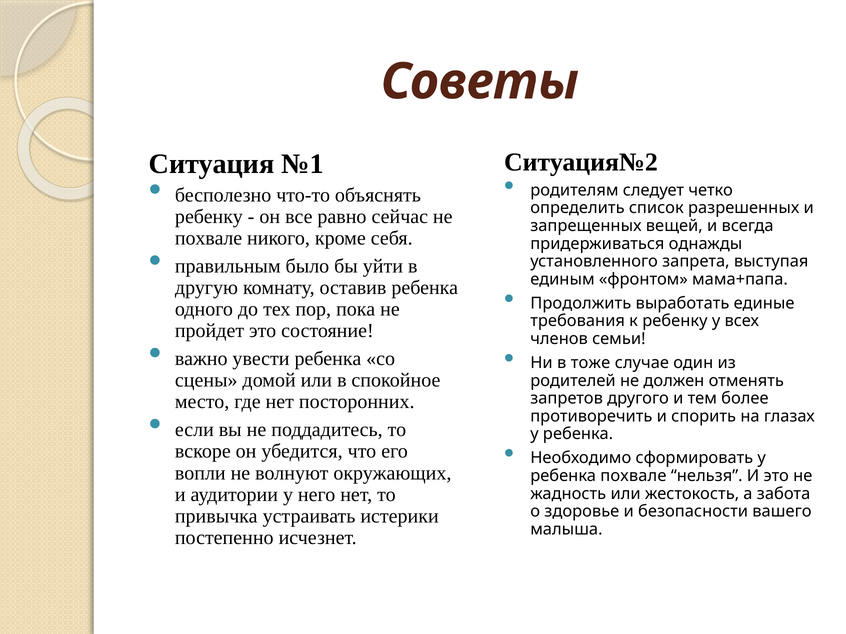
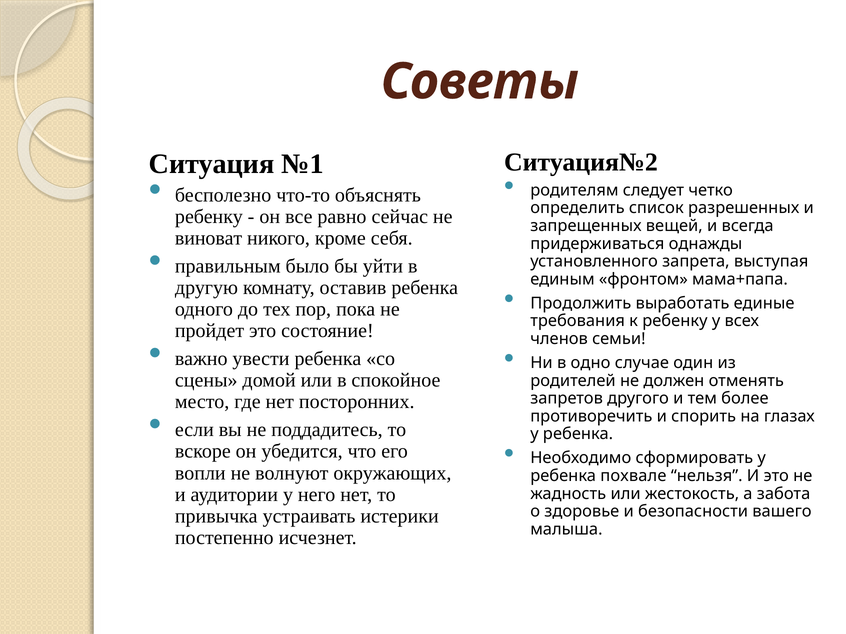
похвале at (209, 238): похвале -> виноват
тоже: тоже -> одно
